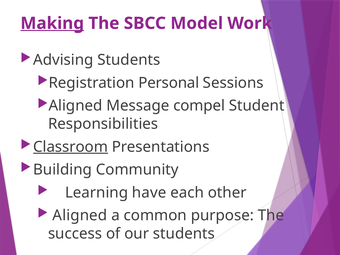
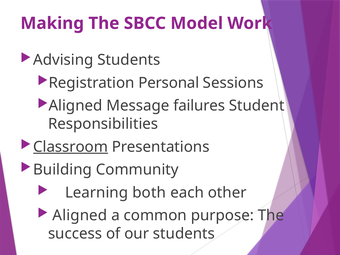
Making underline: present -> none
compel: compel -> failures
have: have -> both
